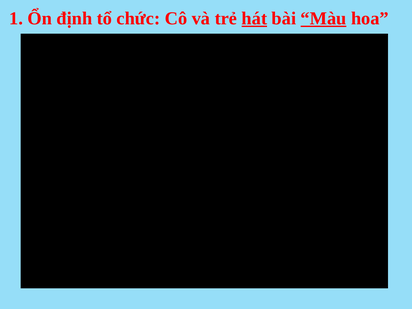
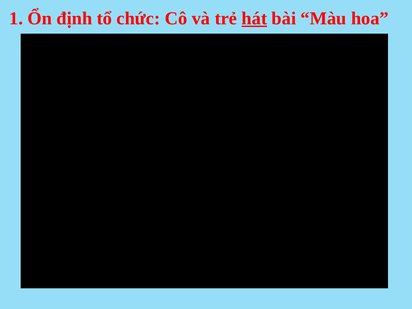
Màu underline: present -> none
